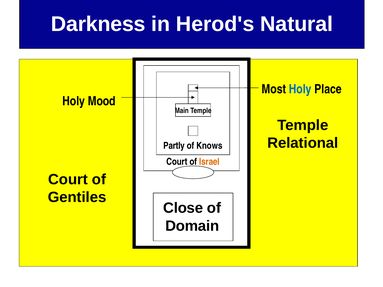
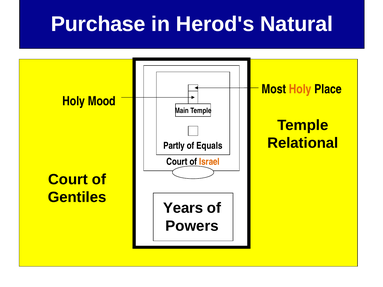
Darkness: Darkness -> Purchase
Holy at (300, 89) colour: blue -> orange
Knows: Knows -> Equals
Close: Close -> Years
Domain: Domain -> Powers
